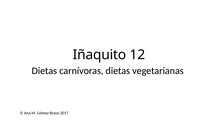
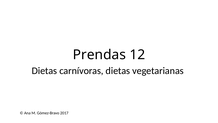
Iñaquito: Iñaquito -> Prendas
